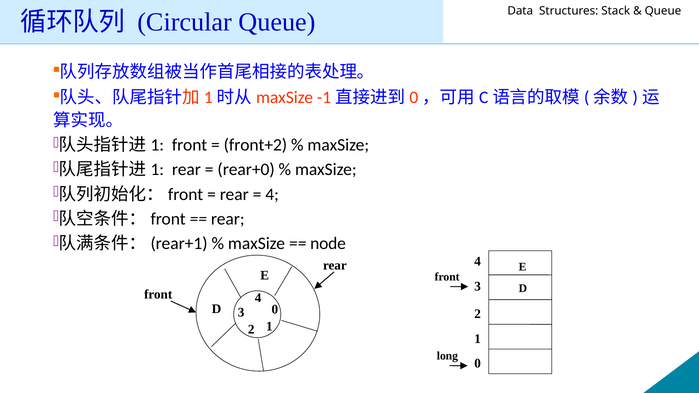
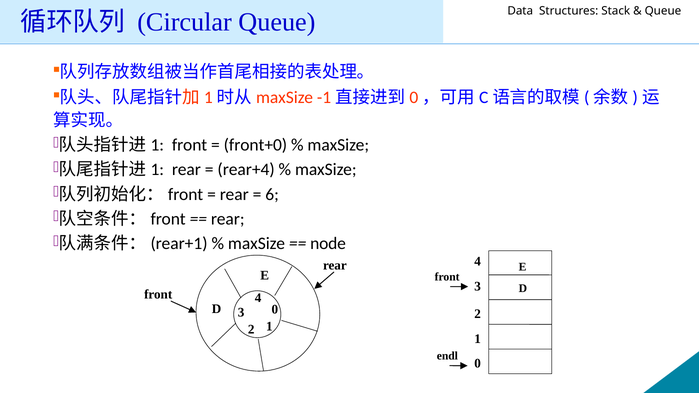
front+2: front+2 -> front+0
rear+0: rear+0 -> rear+4
4 at (272, 194): 4 -> 6
long: long -> endl
